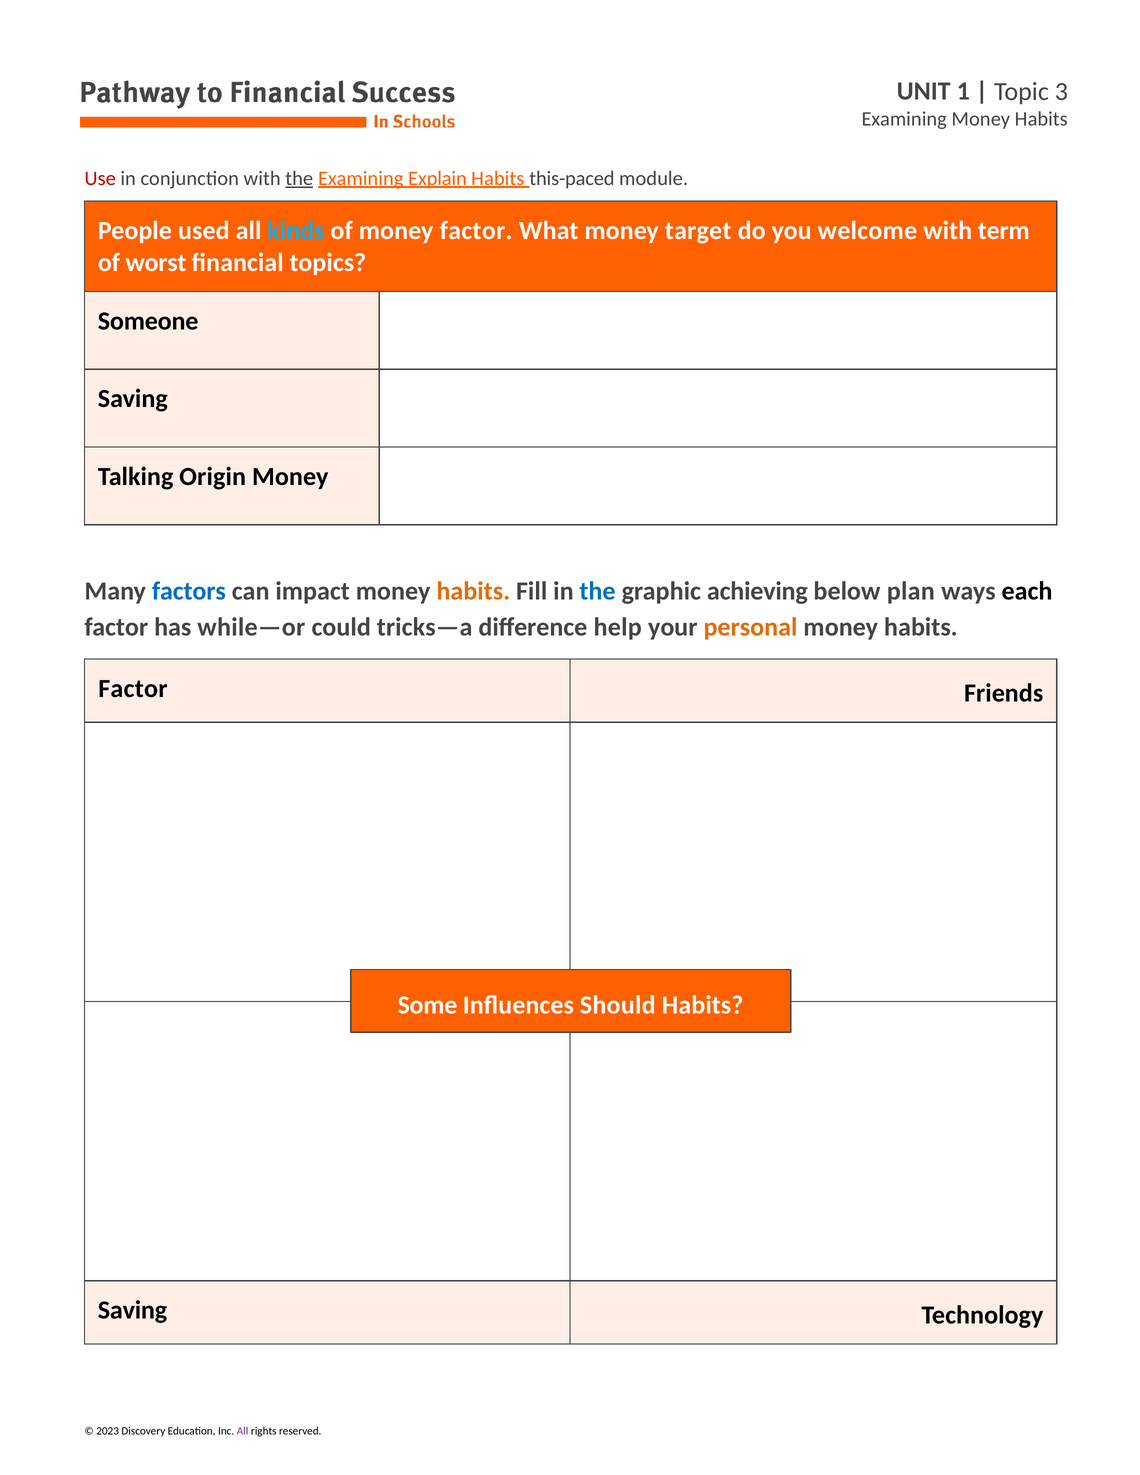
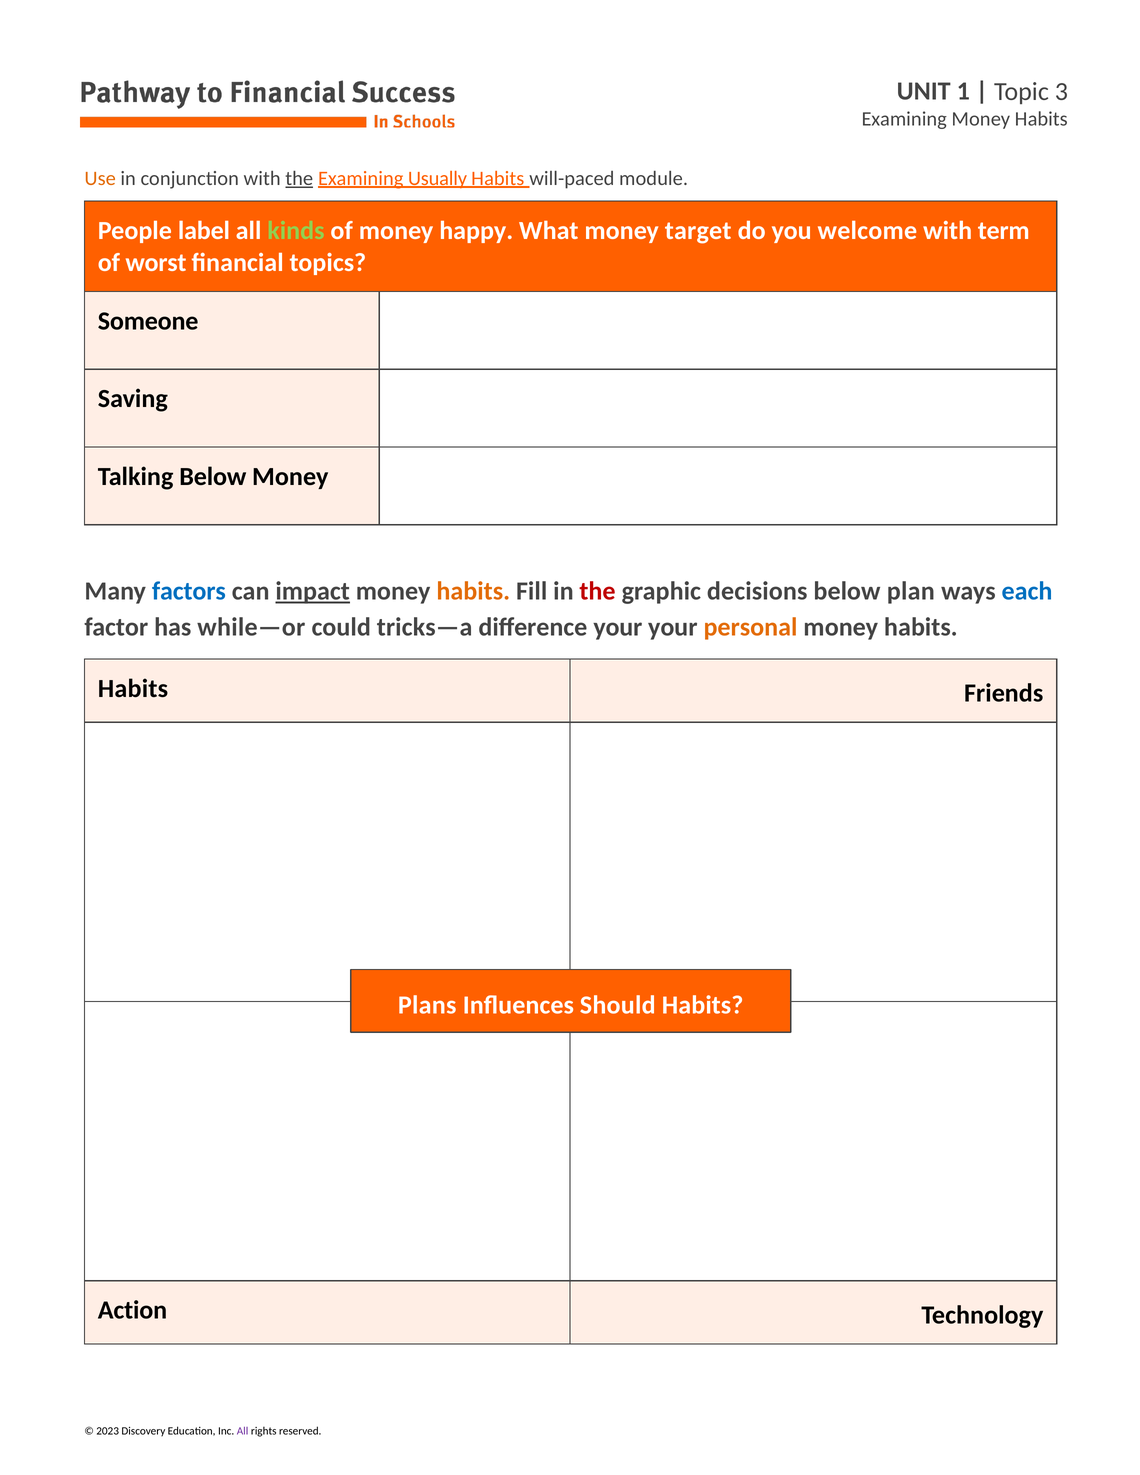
Use colour: red -> orange
Explain: Explain -> Usually
this-paced: this-paced -> will-paced
used: used -> label
kinds colour: light blue -> light green
money factor: factor -> happy
Talking Origin: Origin -> Below
impact underline: none -> present
the at (598, 591) colour: blue -> red
achieving: achieving -> decisions
each colour: black -> blue
difference help: help -> your
Factor at (133, 689): Factor -> Habits
Some: Some -> Plans
Saving at (132, 1311): Saving -> Action
